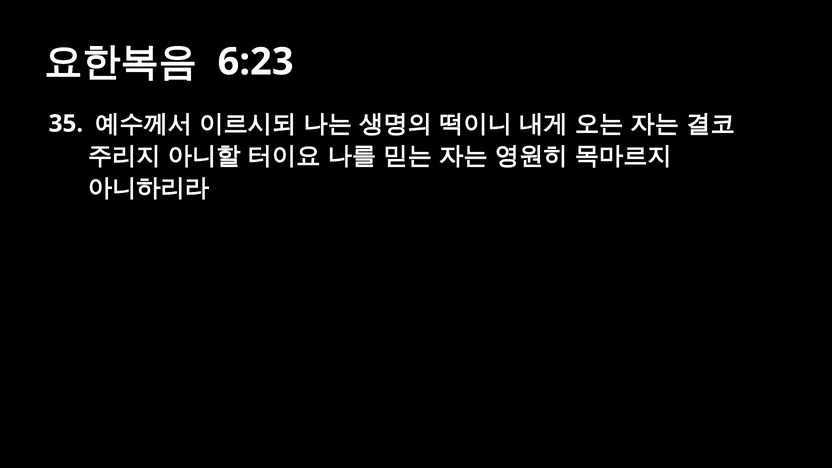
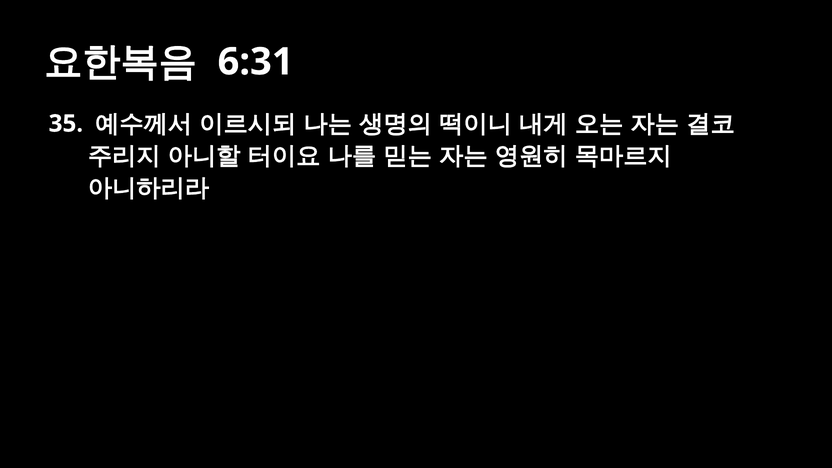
6:23: 6:23 -> 6:31
